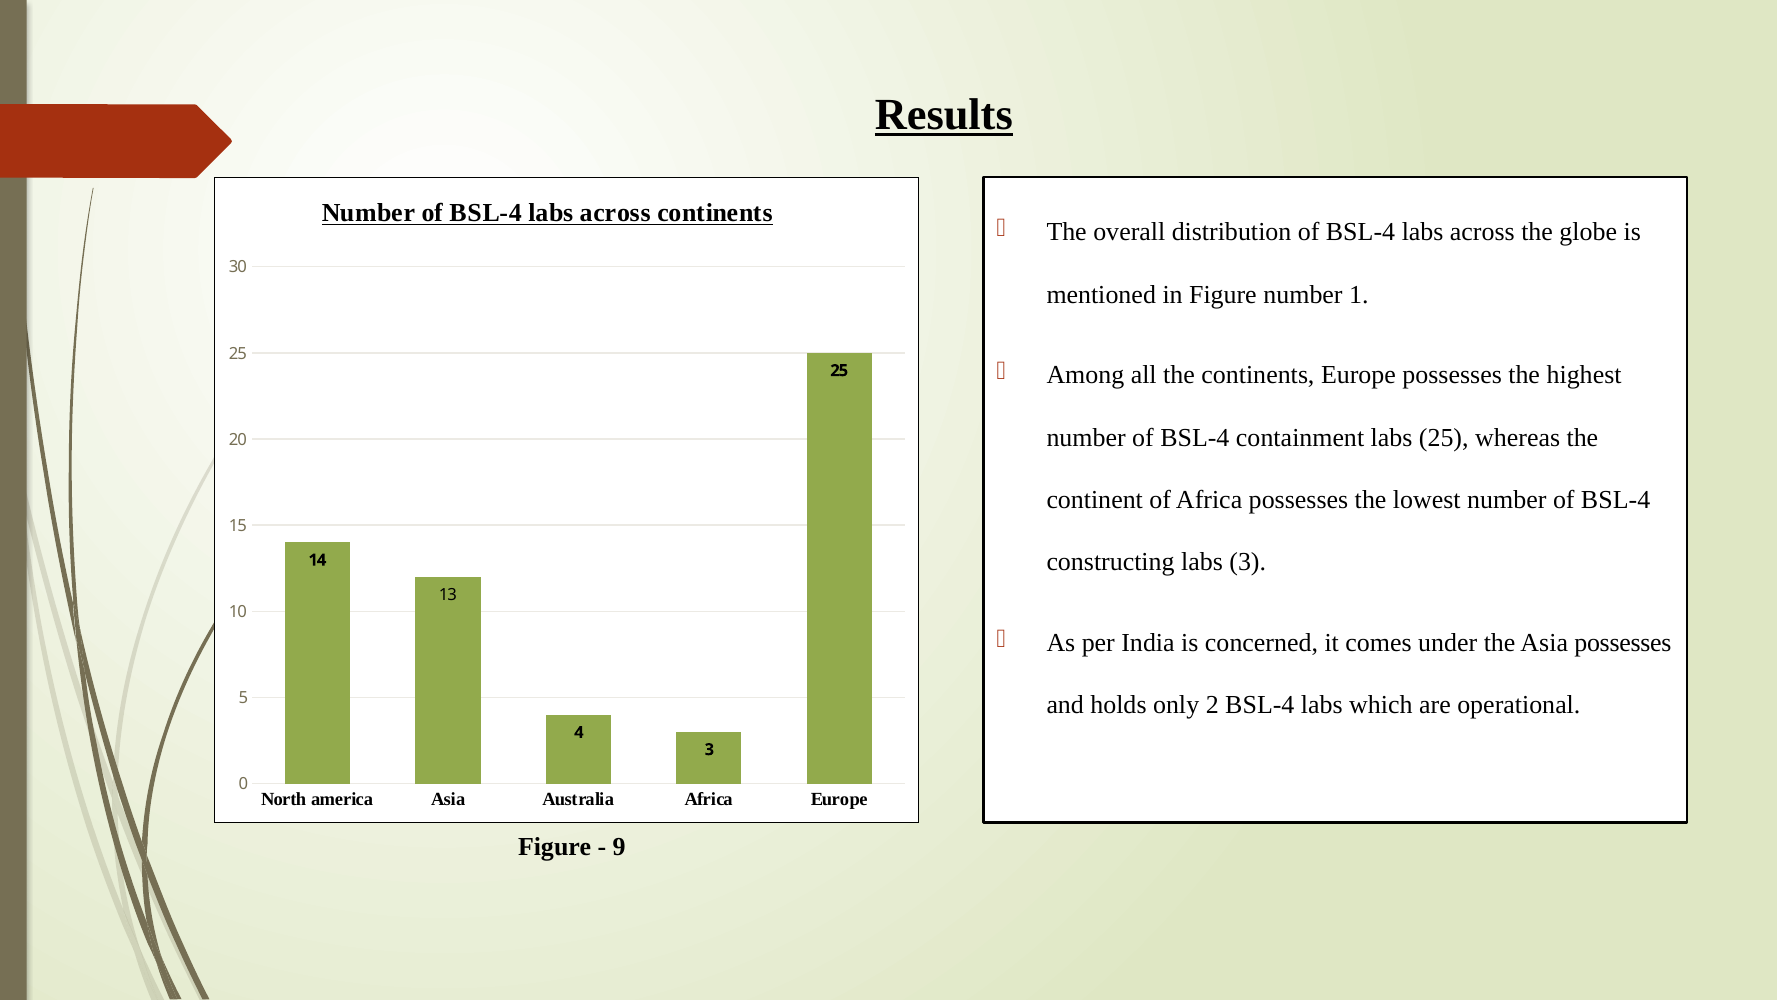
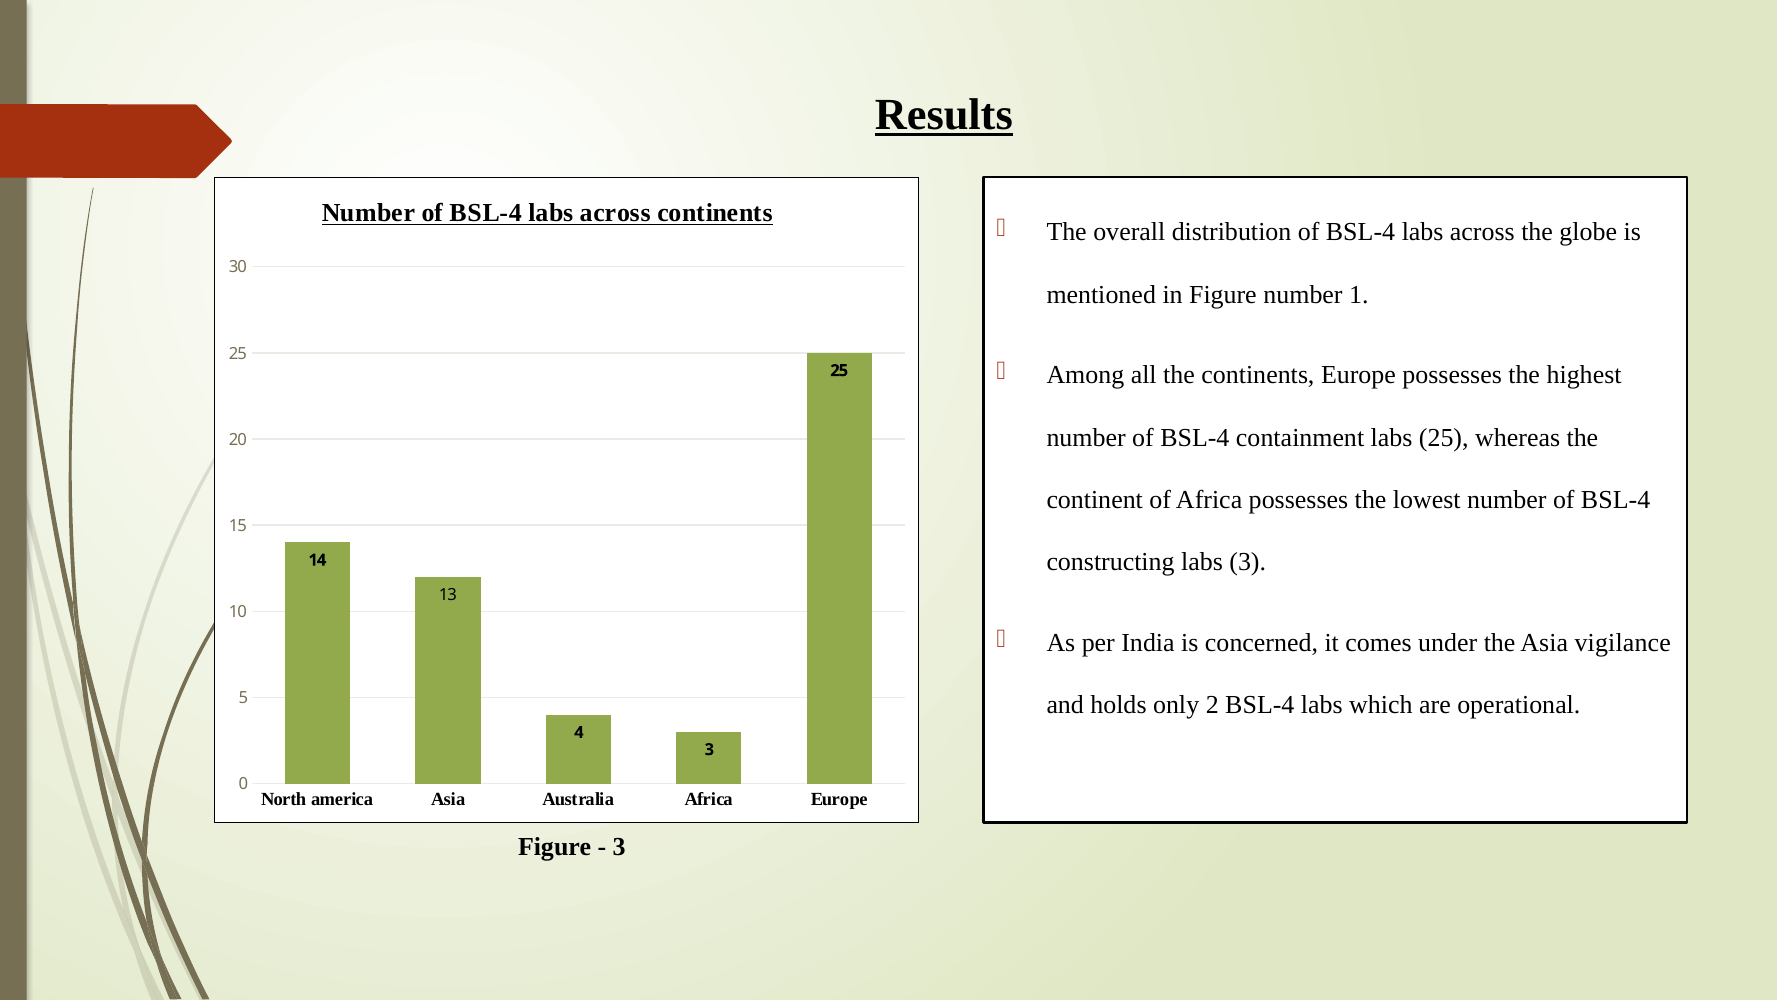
Asia possesses: possesses -> vigilance
9 at (619, 846): 9 -> 3
